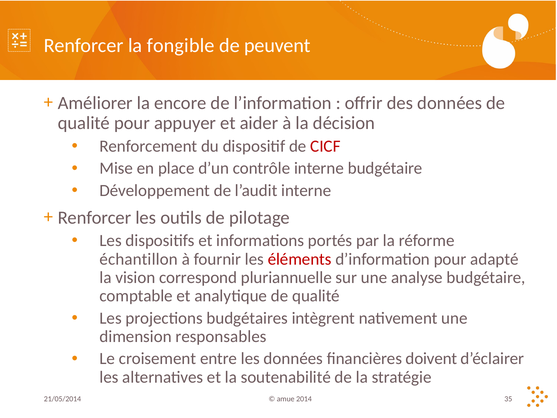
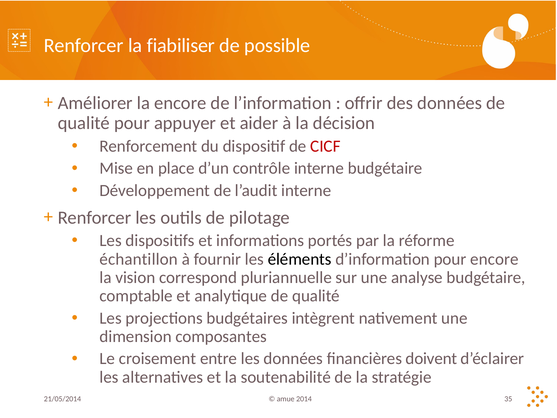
fongible: fongible -> fiabiliser
peuvent: peuvent -> possible
éléments colour: red -> black
pour adapté: adapté -> encore
responsables: responsables -> composantes
